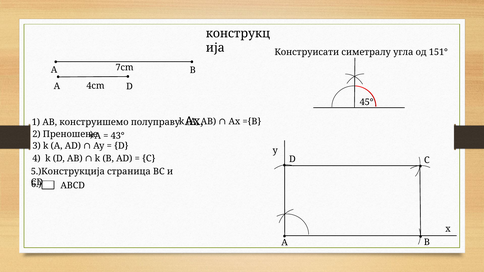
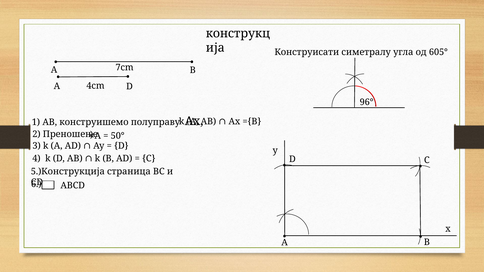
151°: 151° -> 605°
45°: 45° -> 96°
43°: 43° -> 50°
